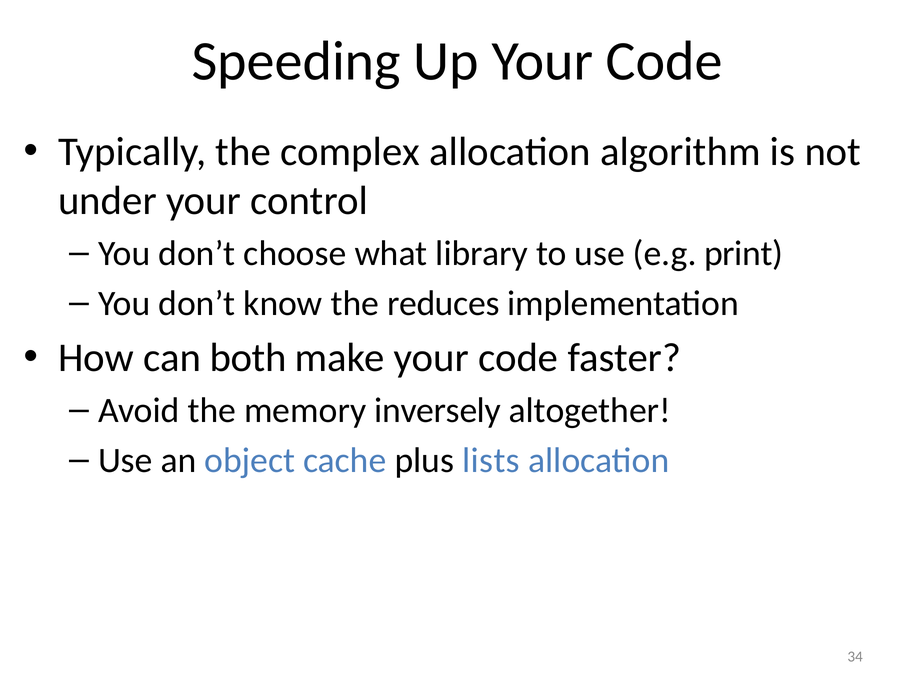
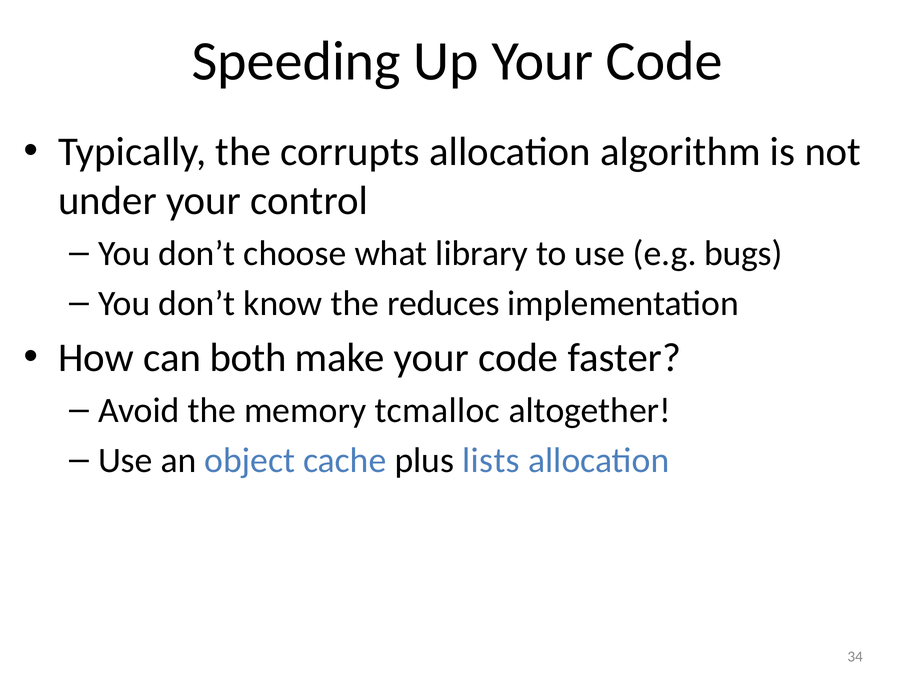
complex: complex -> corrupts
print: print -> bugs
inversely: inversely -> tcmalloc
